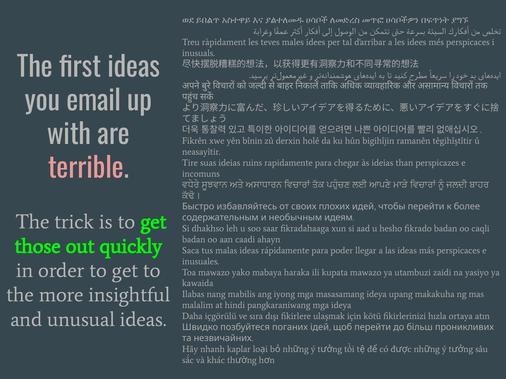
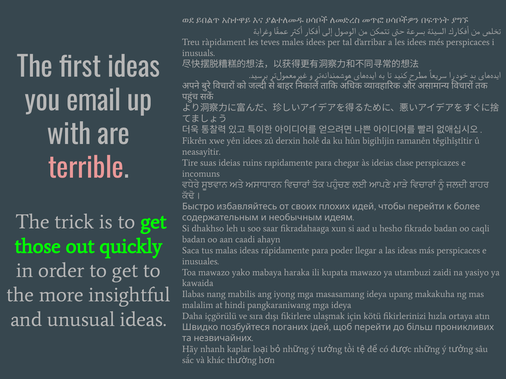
yên bînin: bînin -> idees
than: than -> clase
